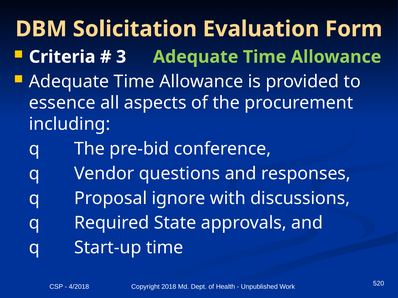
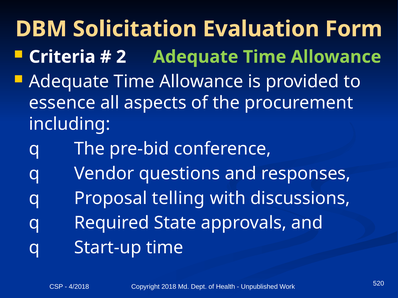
3: 3 -> 2
ignore: ignore -> telling
